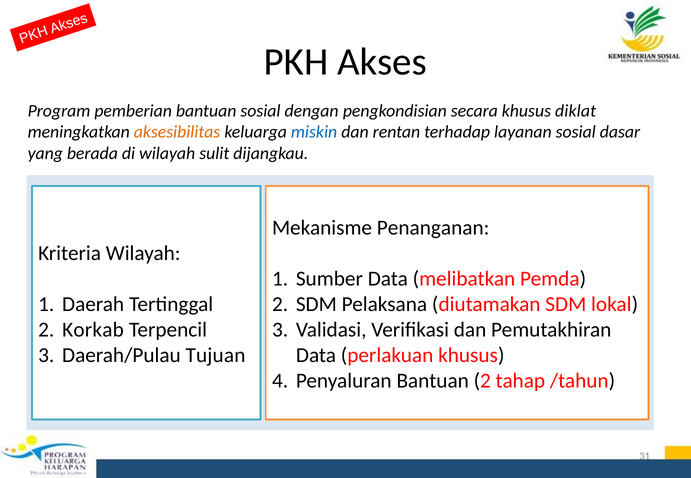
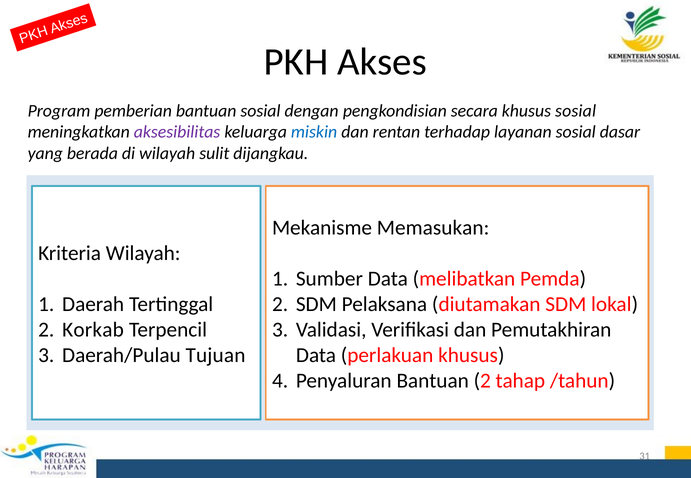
khusus diklat: diklat -> sosial
aksesibilitas colour: orange -> purple
Penanganan: Penanganan -> Memasukan
